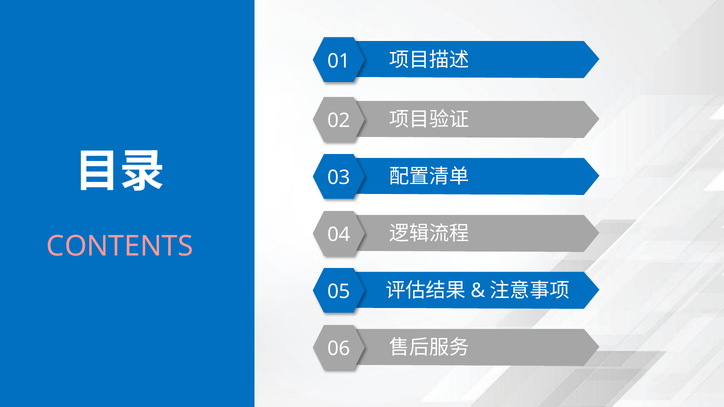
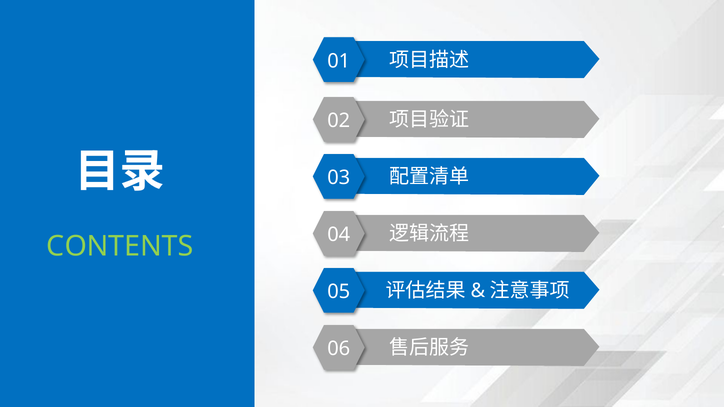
CONTENTS colour: pink -> light green
